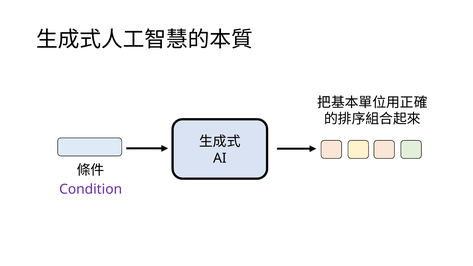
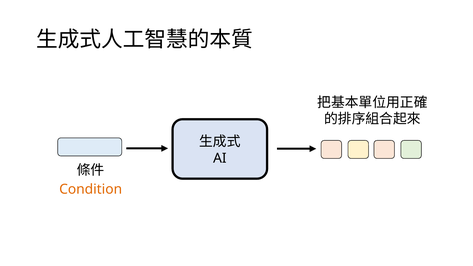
Condition colour: purple -> orange
